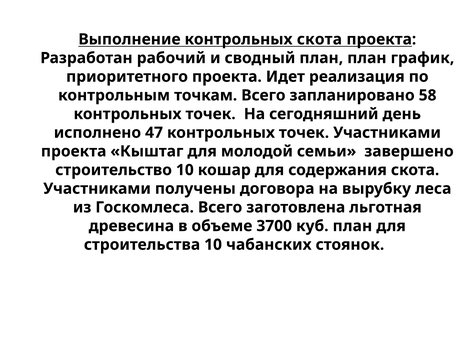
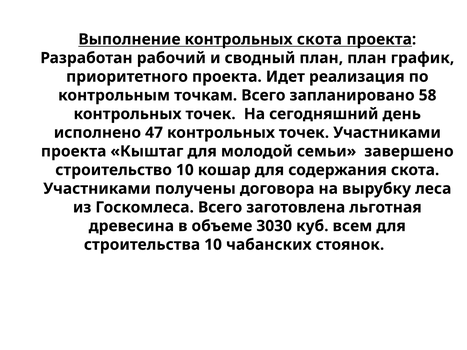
3700: 3700 -> 3030
куб план: план -> всем
